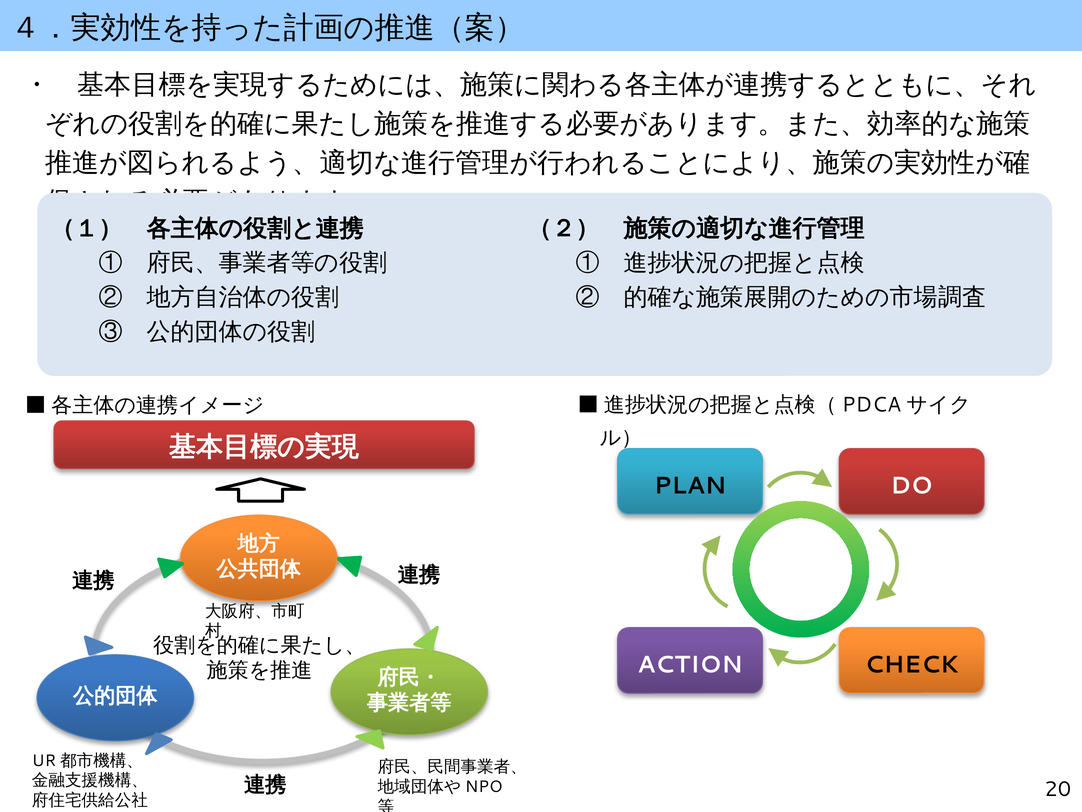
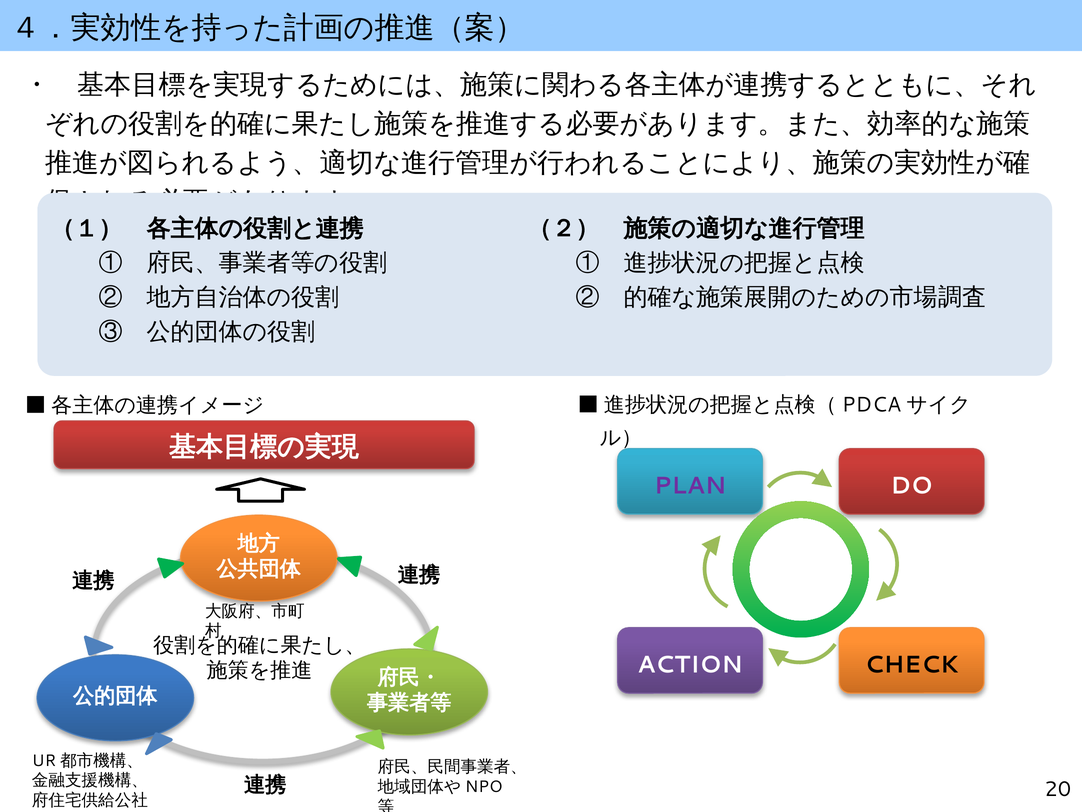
PLAN colour: black -> purple
